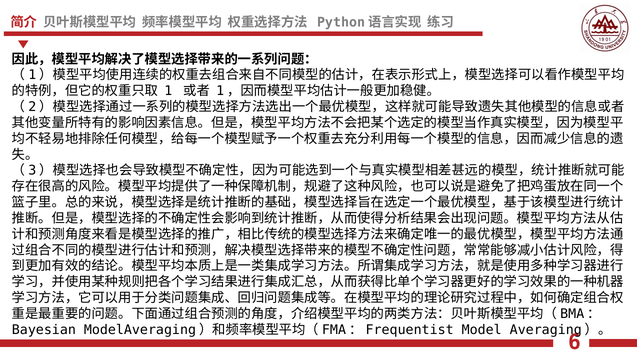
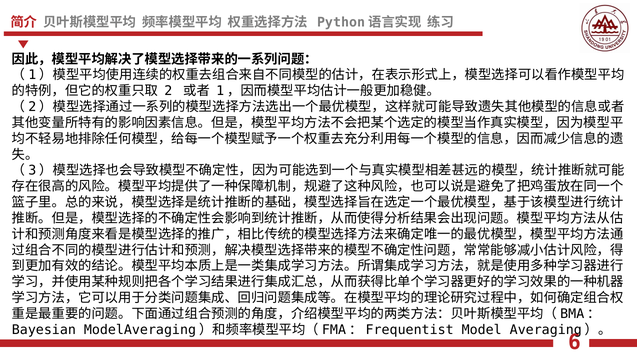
1: 1 -> 2
